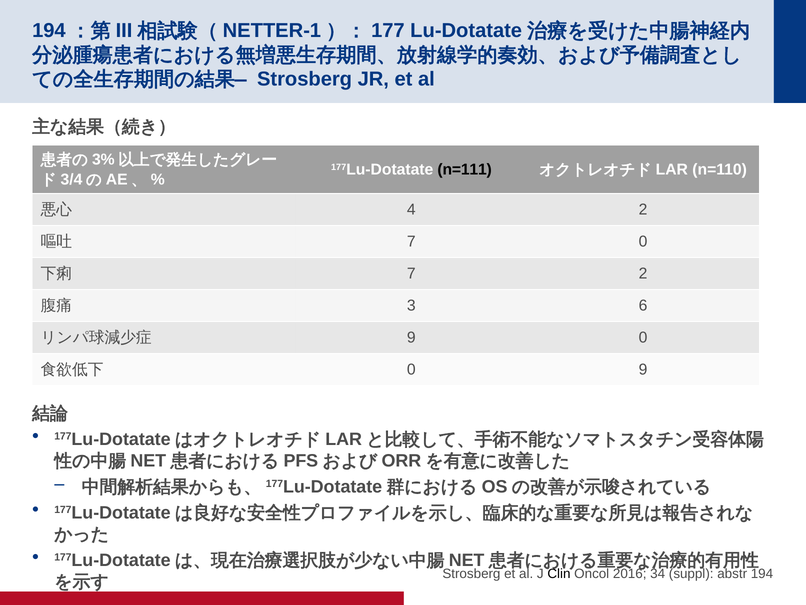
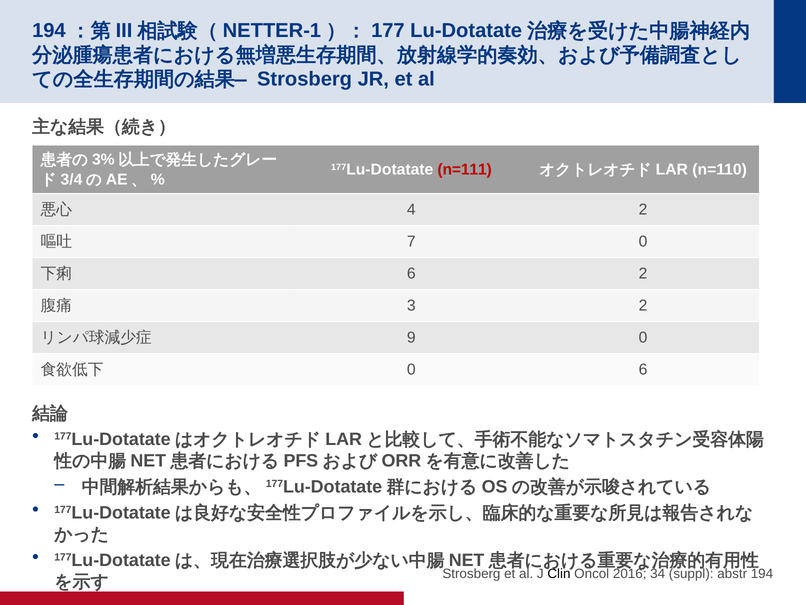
n=111 colour: black -> red
7 at (411, 273): 7 -> 6
3 6: 6 -> 2
0 9: 9 -> 6
